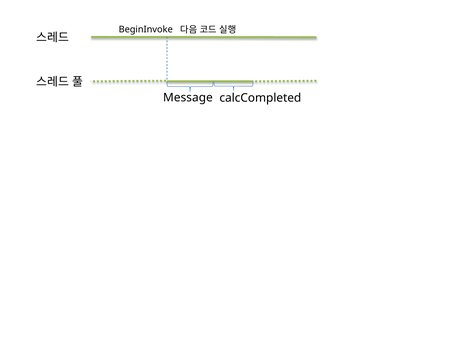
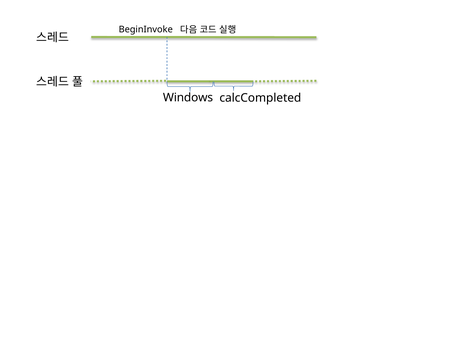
Message: Message -> Windows
